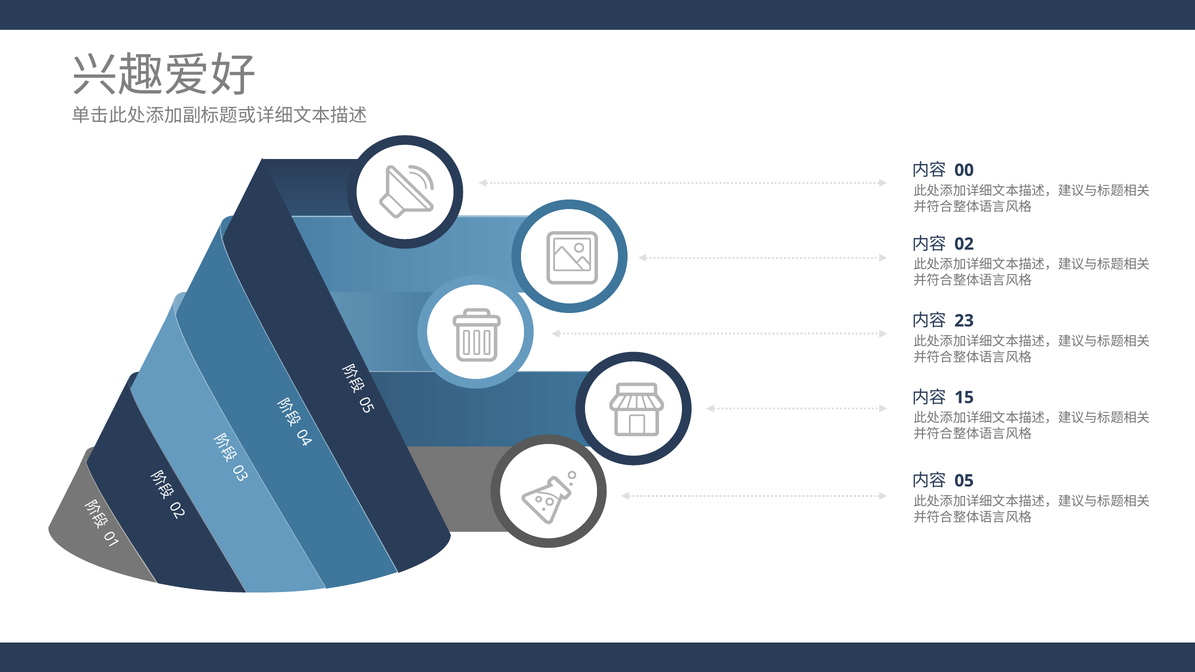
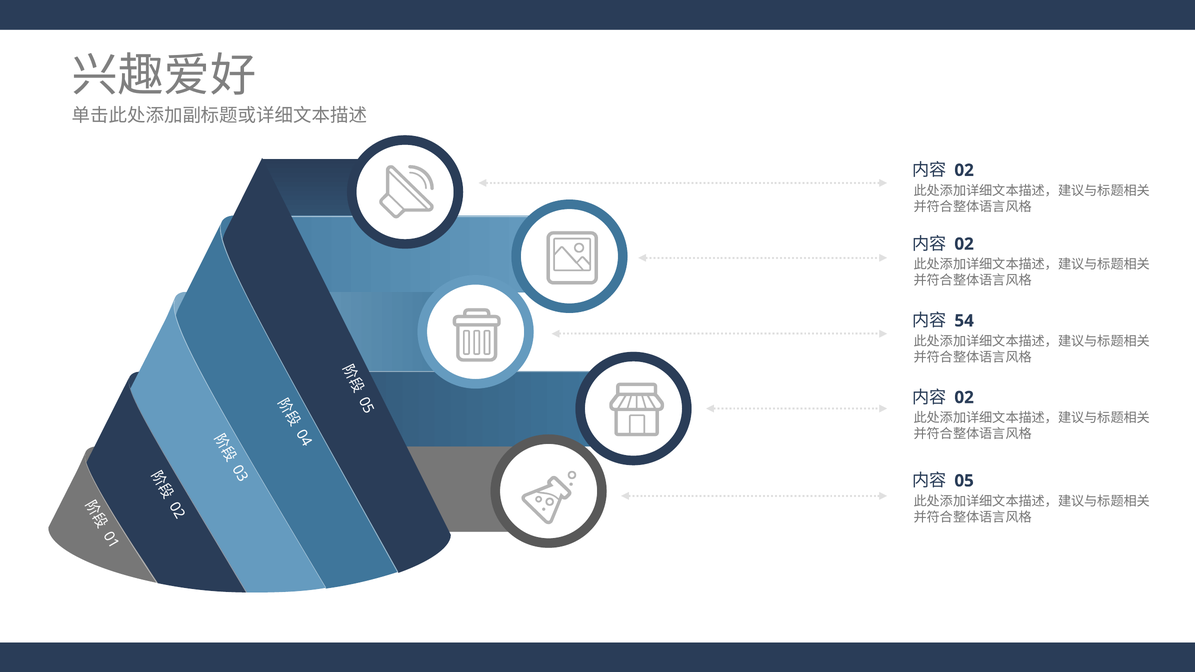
00 at (964, 170): 00 -> 02
23: 23 -> 54
15 at (964, 398): 15 -> 02
